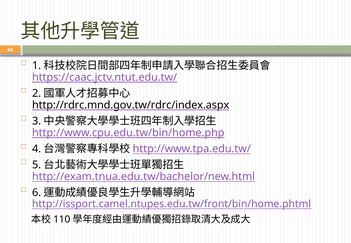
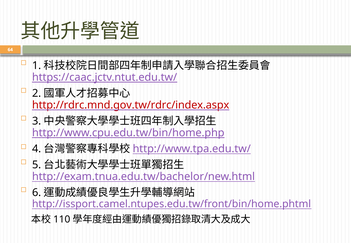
http://rdrc.mnd.gov.tw/rdrc/index.aspx colour: black -> red
